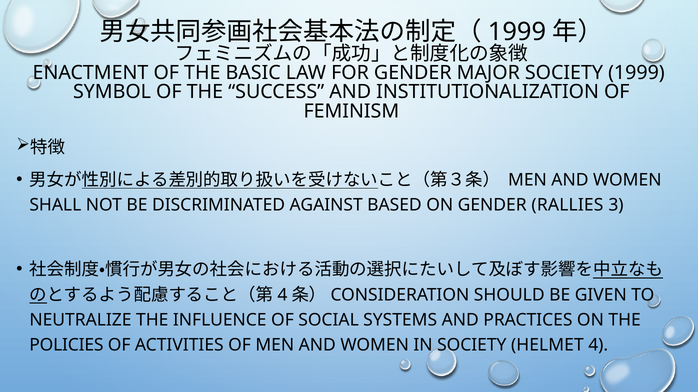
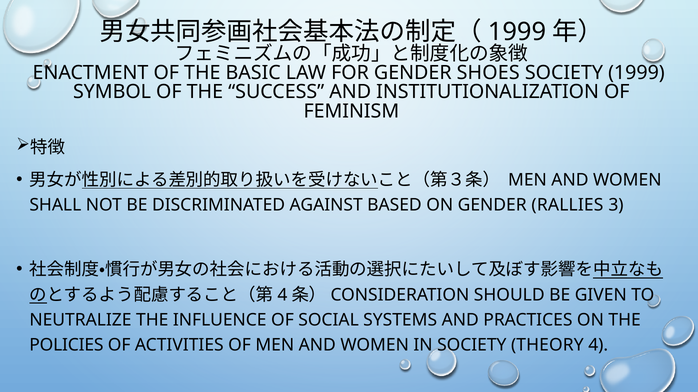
MAJOR: MAJOR -> SHOES
HELMET: HELMET -> THEORY
